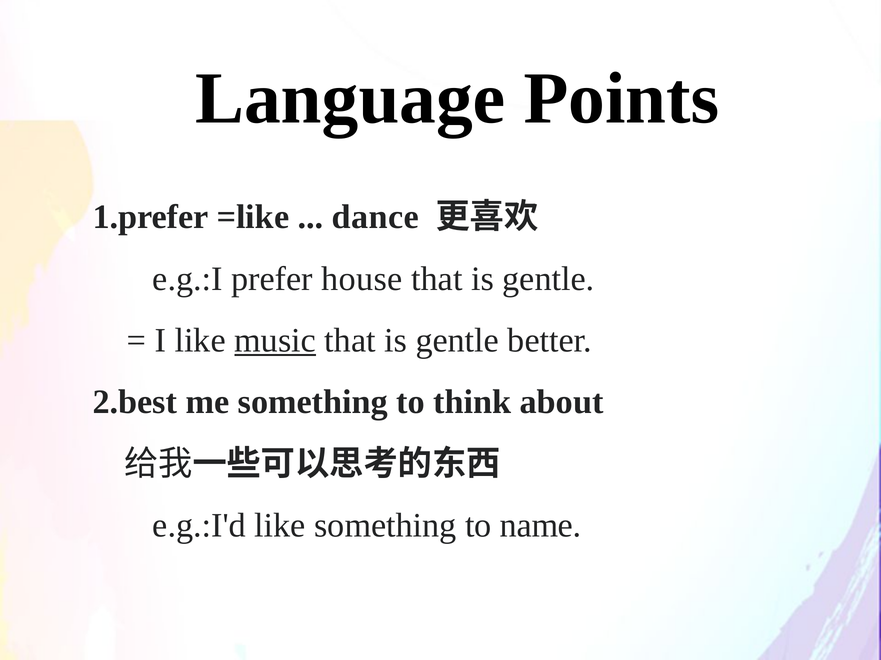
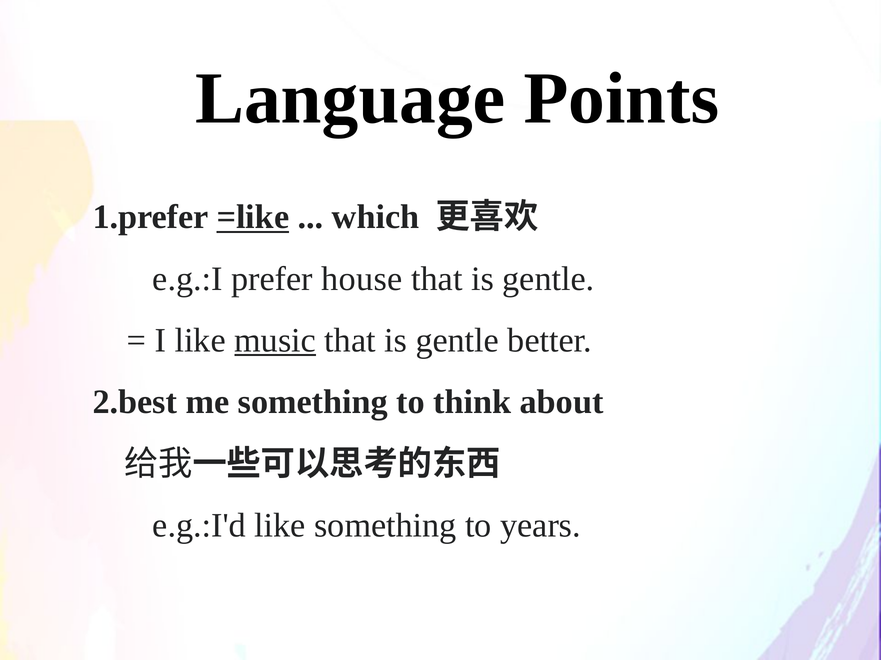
=like underline: none -> present
dance: dance -> which
name: name -> years
